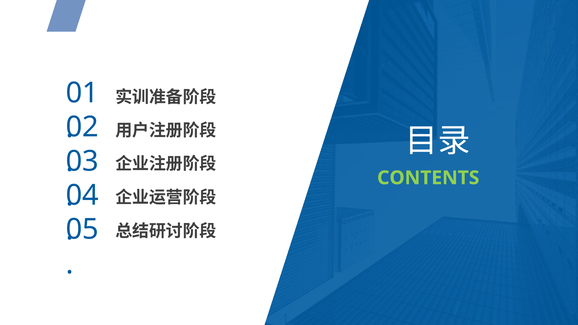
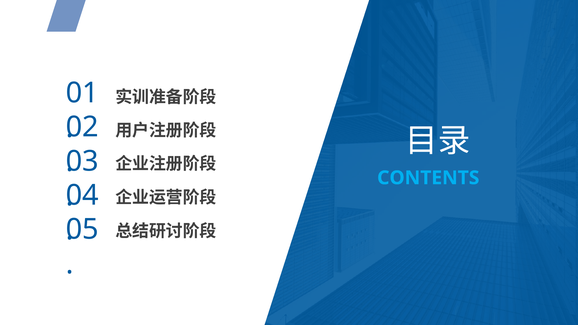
CONTENTS colour: light green -> light blue
